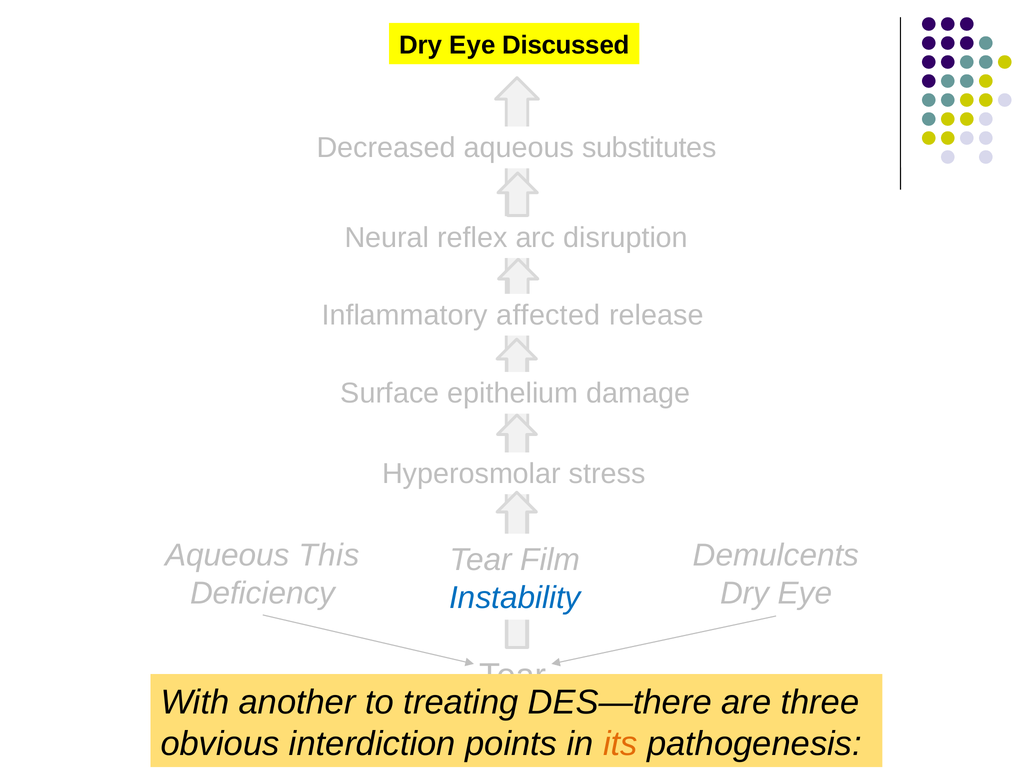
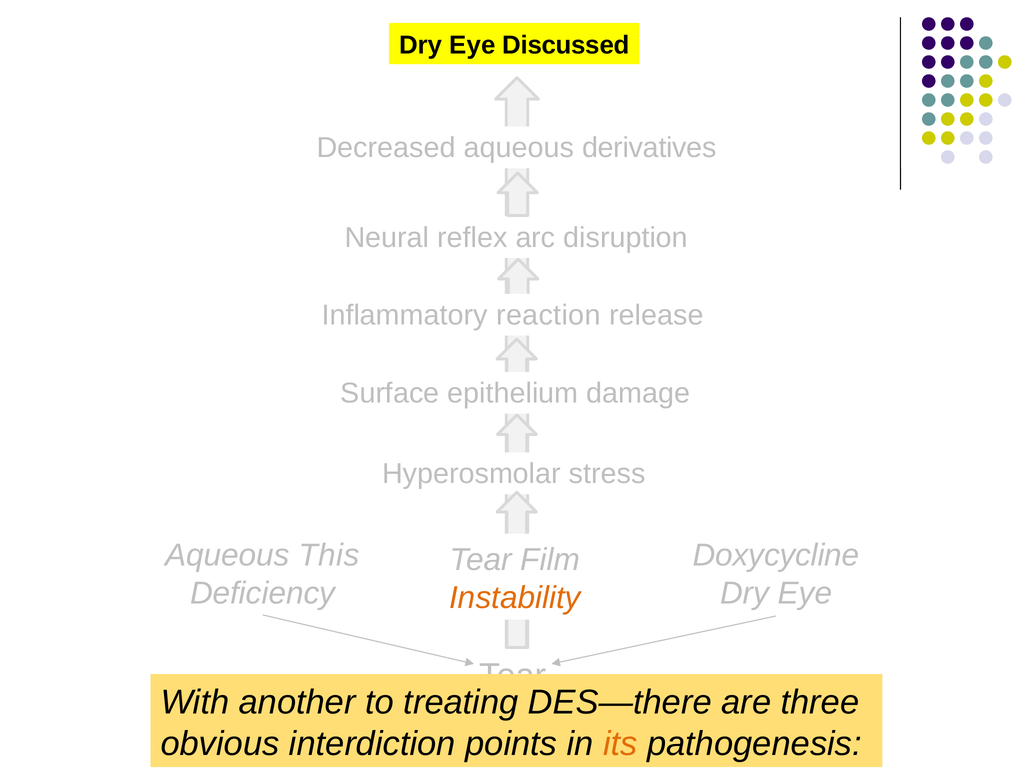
substitutes: substitutes -> derivatives
affected: affected -> reaction
Demulcents: Demulcents -> Doxycycline
Instability colour: blue -> orange
